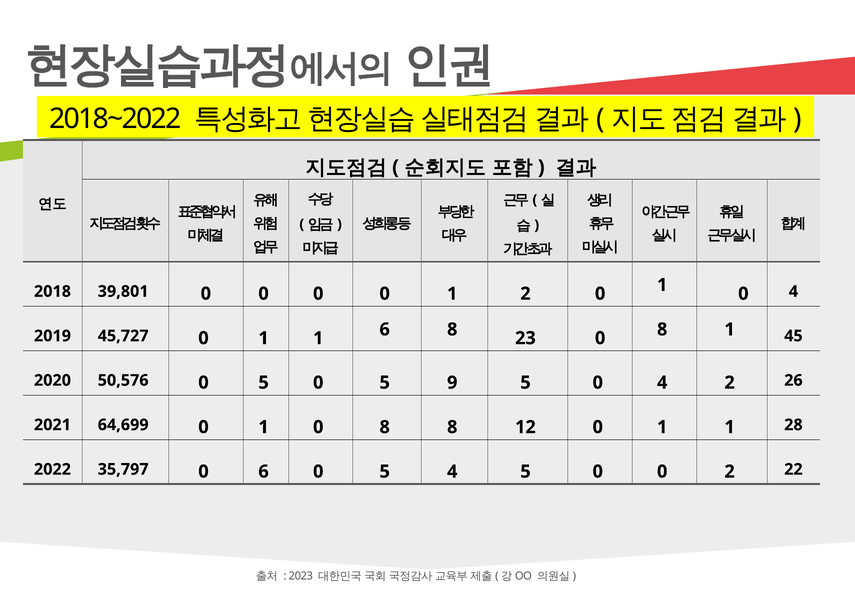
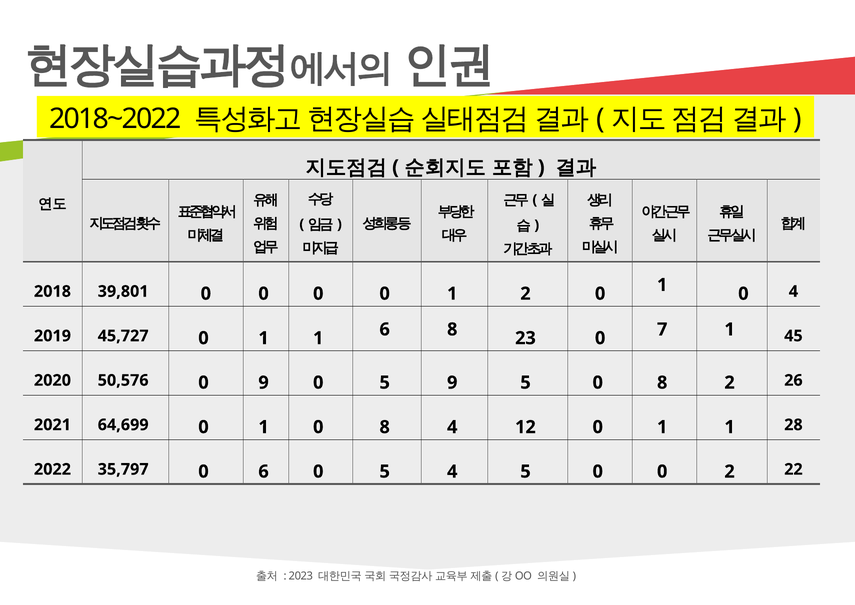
23 0 8: 8 -> 7
50,576 0 5: 5 -> 9
5 0 4: 4 -> 8
8 8: 8 -> 4
